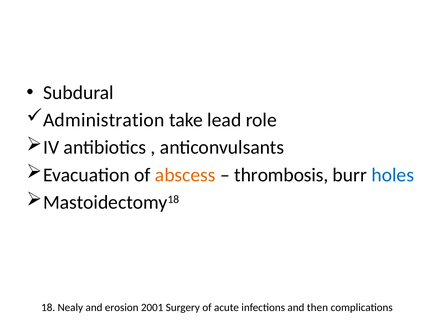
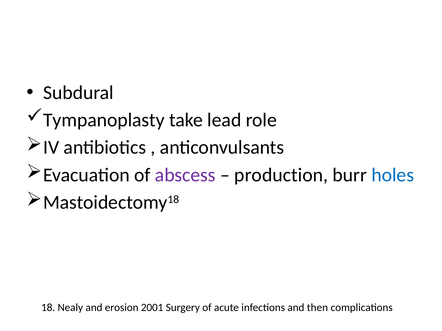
Administration: Administration -> Tympanoplasty
abscess colour: orange -> purple
thrombosis: thrombosis -> production
